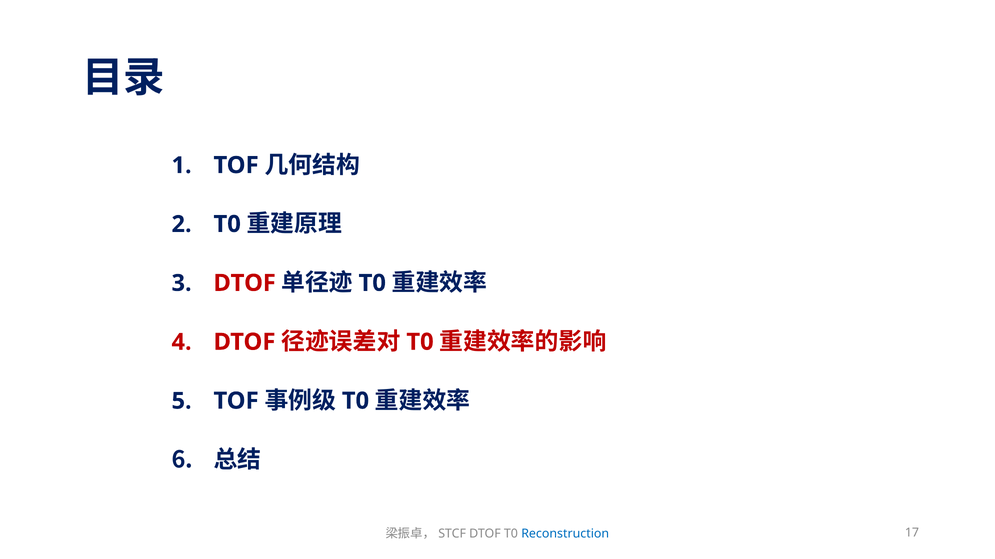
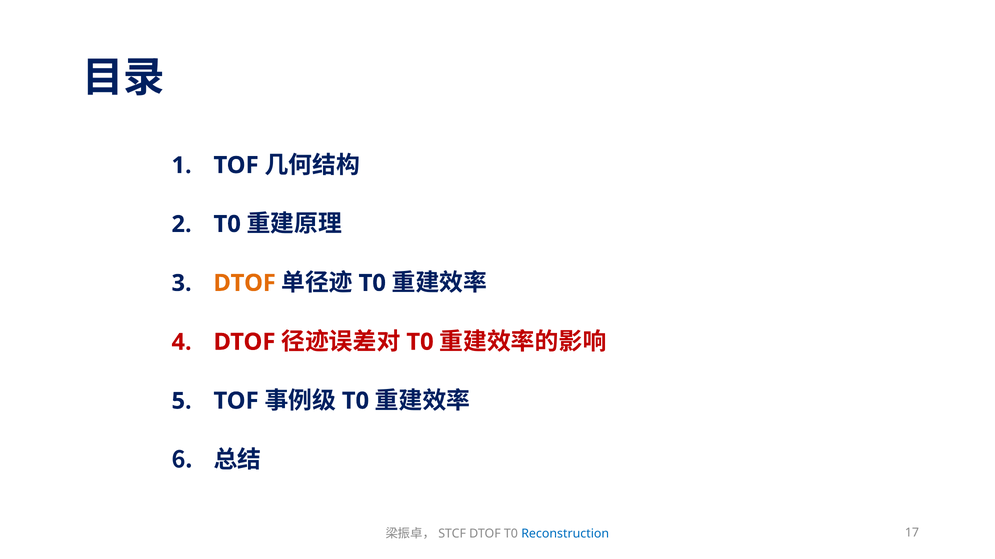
DTOF at (245, 283) colour: red -> orange
